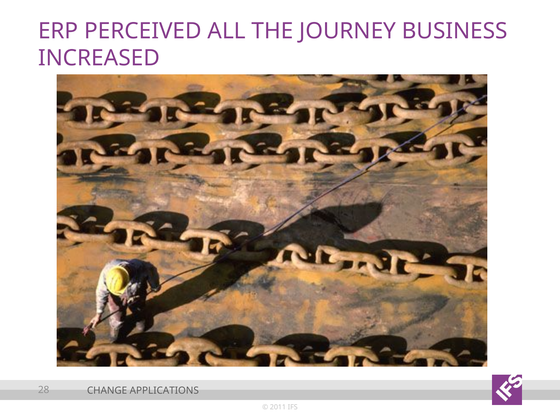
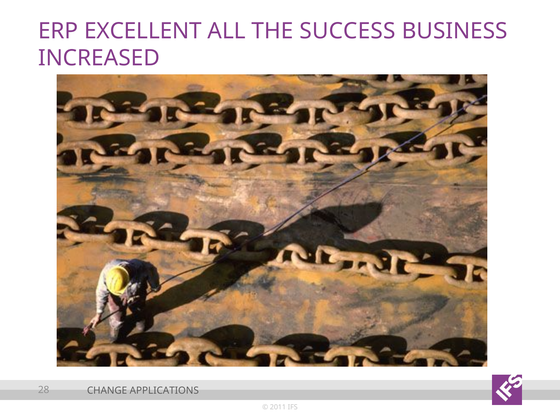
PERCEIVED: PERCEIVED -> EXCELLENT
JOURNEY: JOURNEY -> SUCCESS
